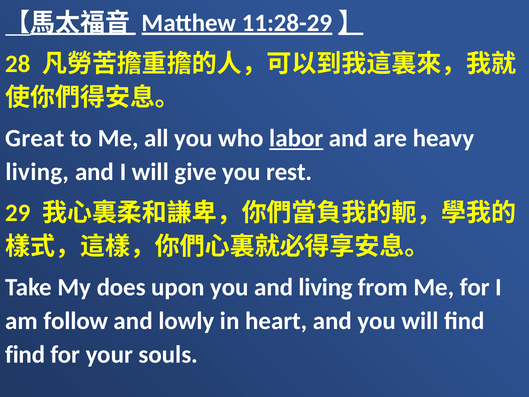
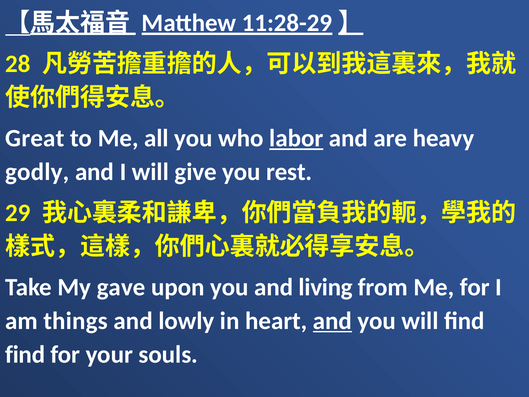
living at (37, 172): living -> godly
does: does -> gave
follow: follow -> things
and at (332, 321) underline: none -> present
